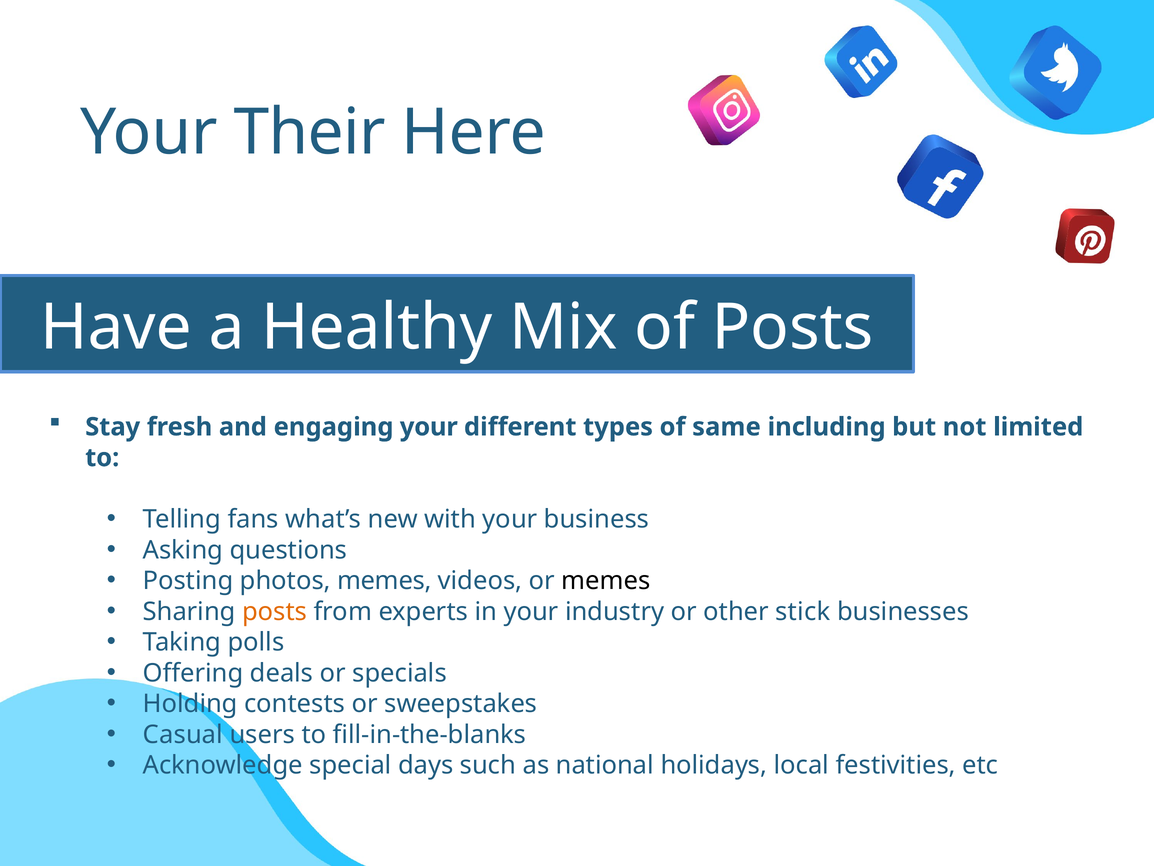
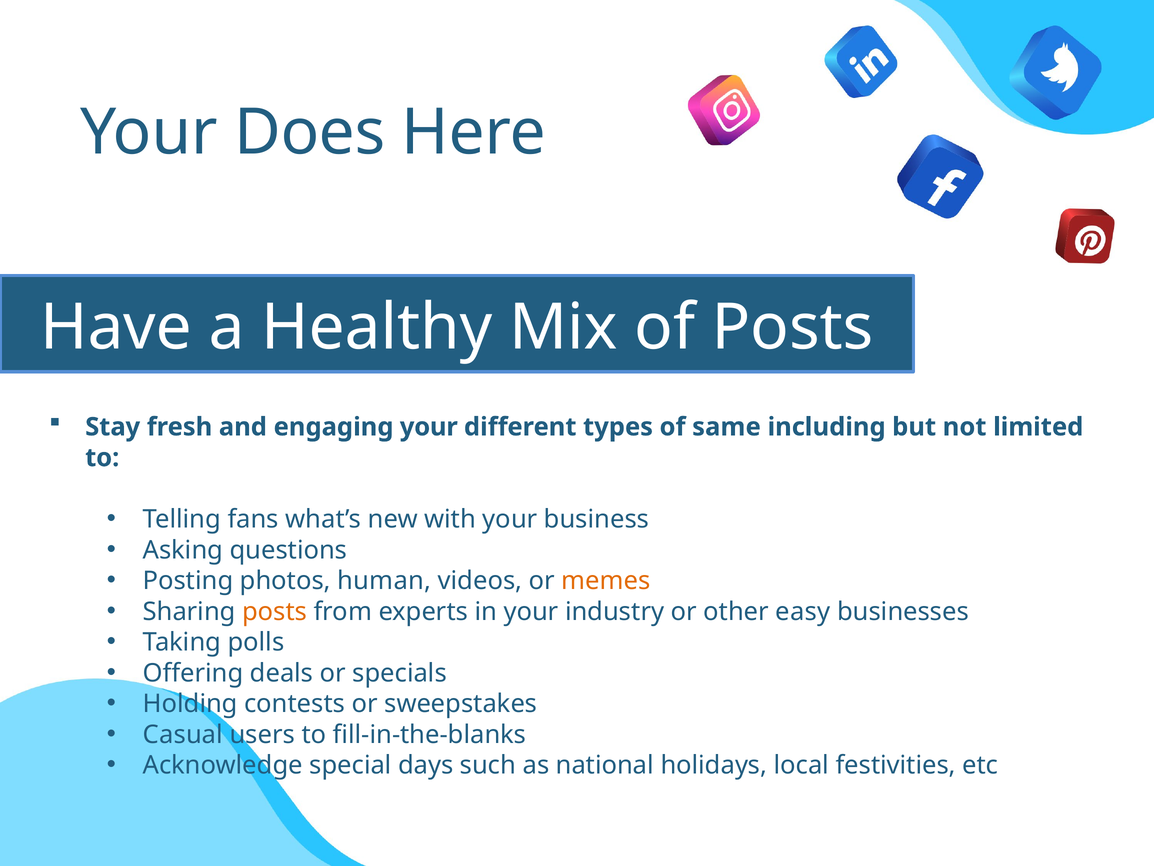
Their: Their -> Does
photos memes: memes -> human
memes at (606, 580) colour: black -> orange
stick: stick -> easy
